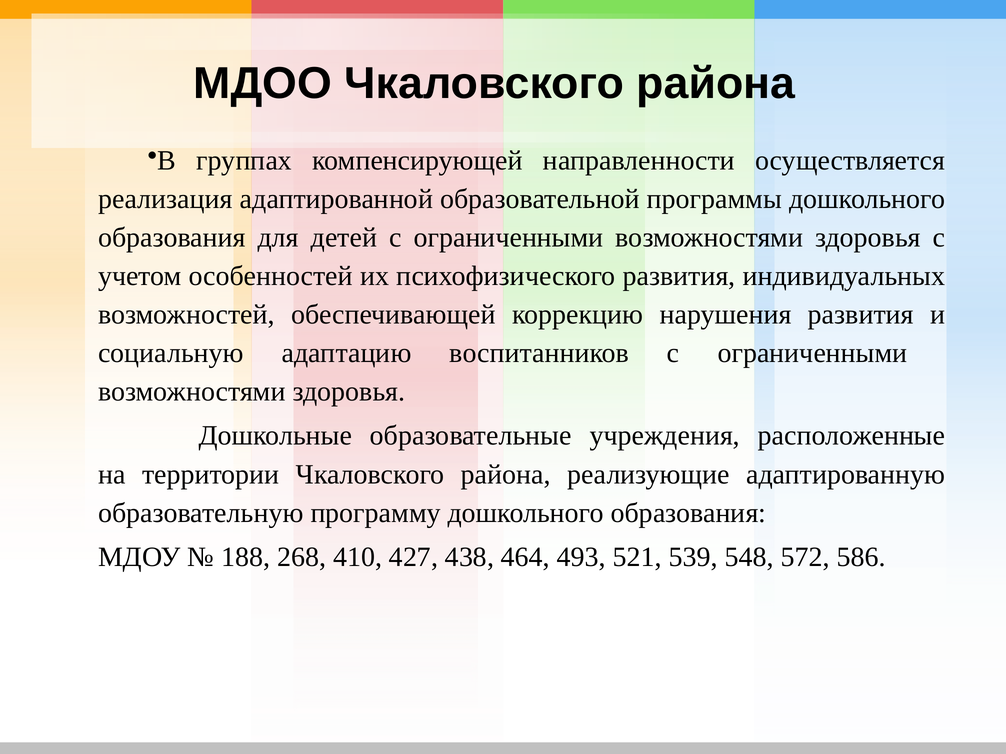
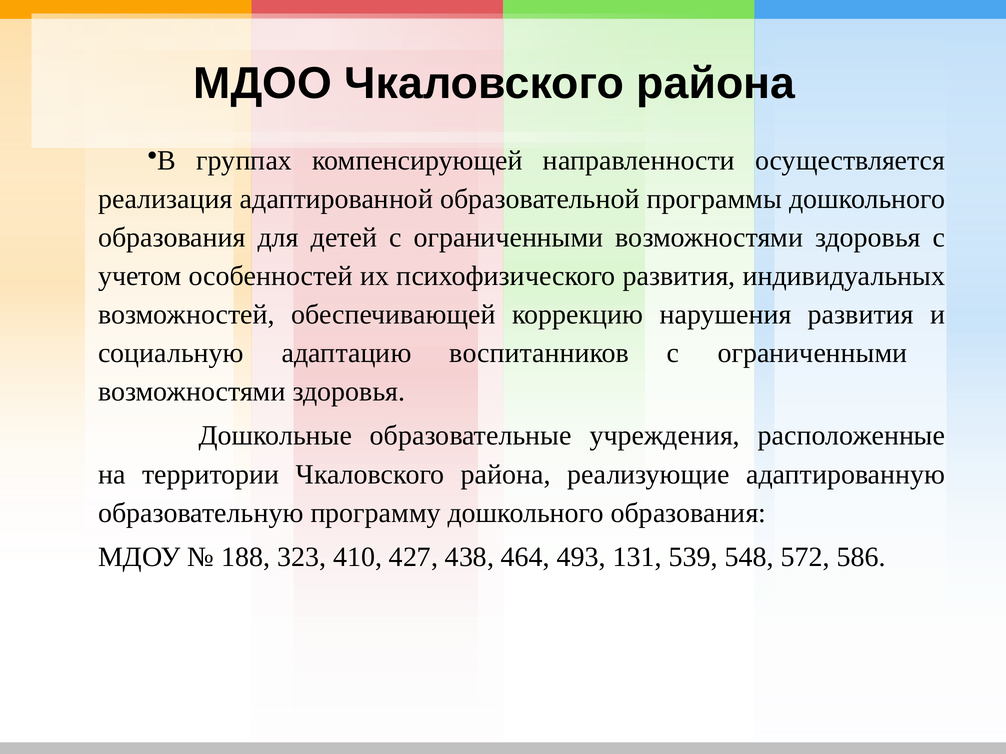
268: 268 -> 323
521: 521 -> 131
